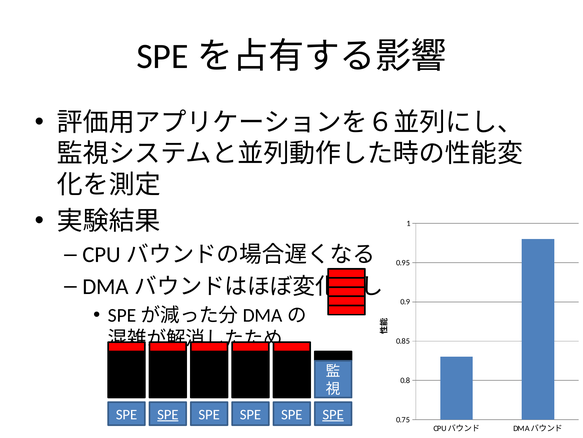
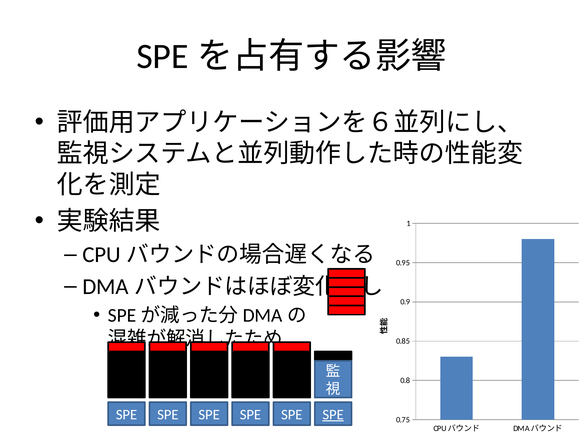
SPE at (168, 414) underline: present -> none
